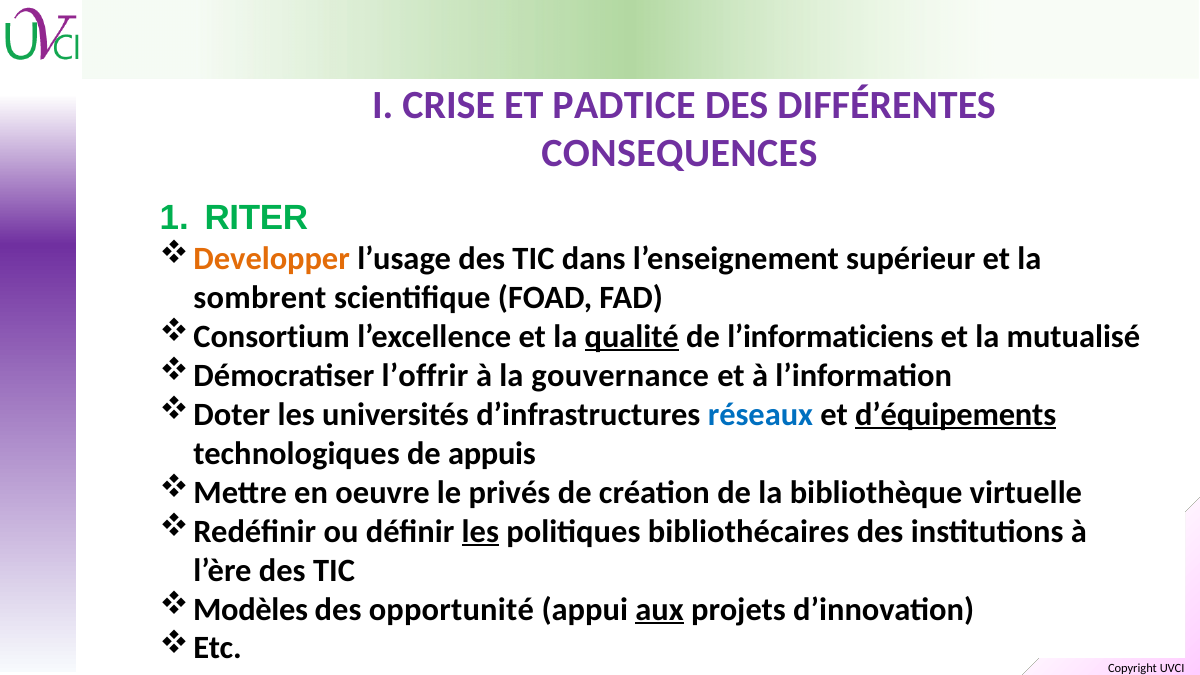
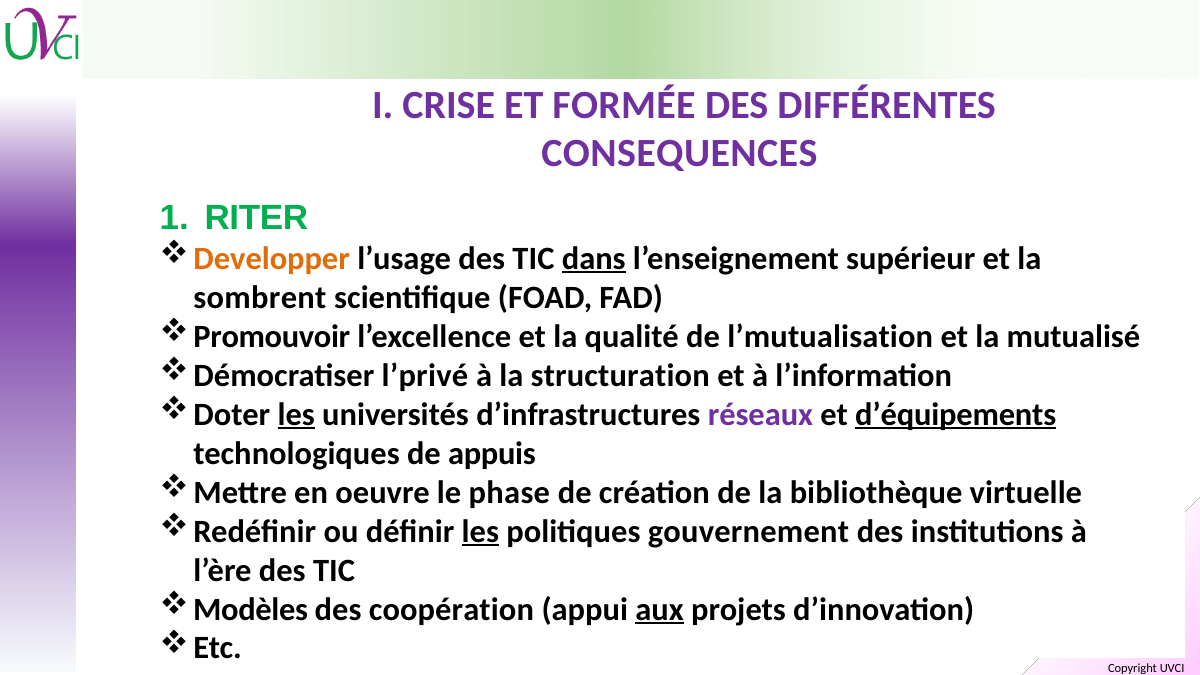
PADTICE: PADTICE -> FORMÉE
dans underline: none -> present
Consortium: Consortium -> Promouvoir
qualité underline: present -> none
l’informaticiens: l’informaticiens -> l’mutualisation
l’offrir: l’offrir -> l’privé
gouvernance: gouvernance -> structuration
les at (296, 414) underline: none -> present
réseaux colour: blue -> purple
privés: privés -> phase
bibliothécaires: bibliothécaires -> gouvernement
opportunité: opportunité -> coopération
